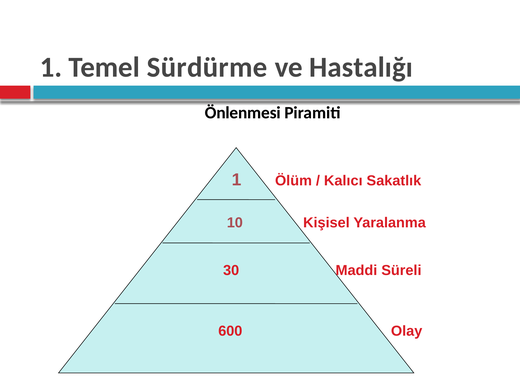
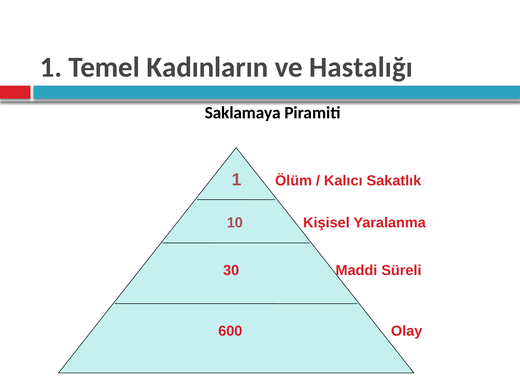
Sürdürme: Sürdürme -> Kadınların
Önlenmesi: Önlenmesi -> Saklamaya
